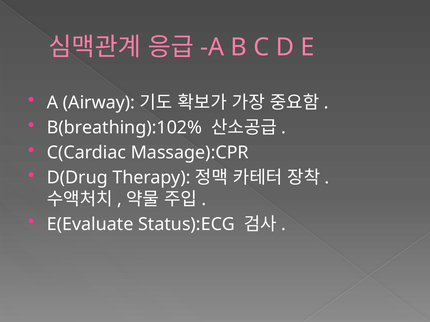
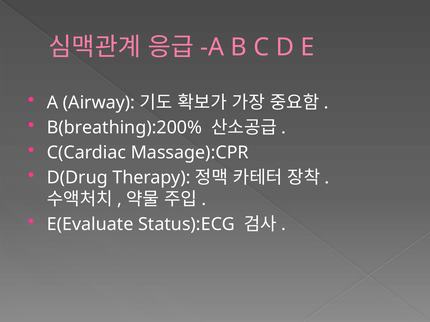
B(breathing):102%: B(breathing):102% -> B(breathing):200%
